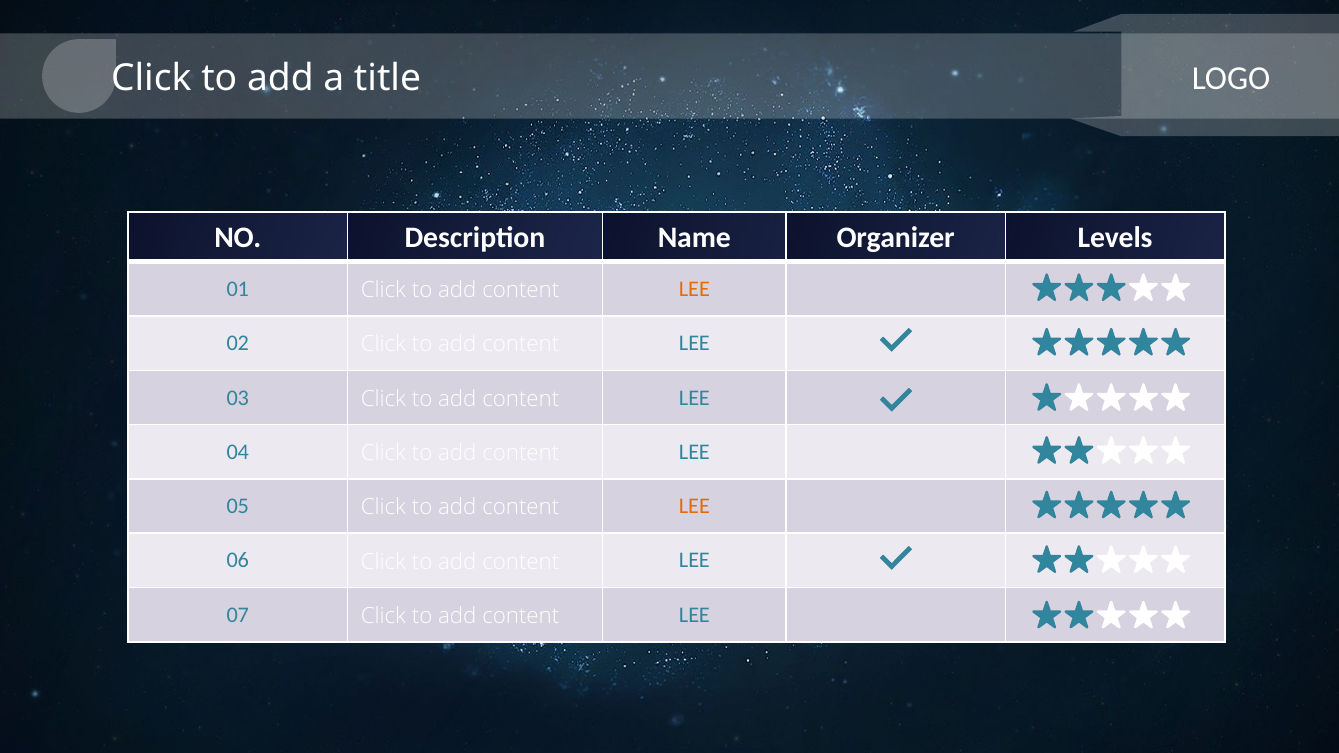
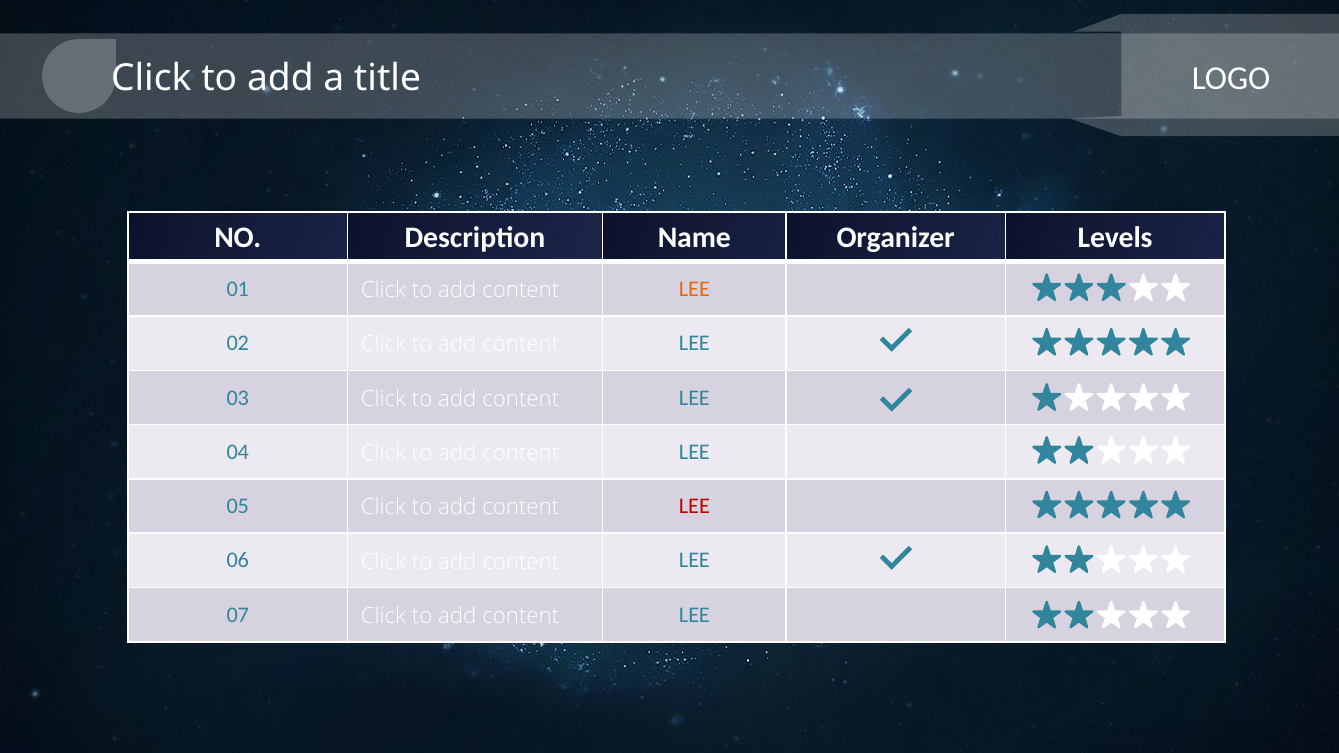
LEE at (694, 506) colour: orange -> red
